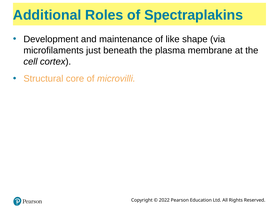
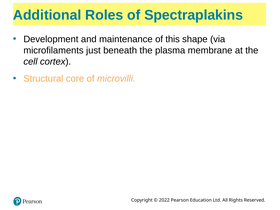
like: like -> this
